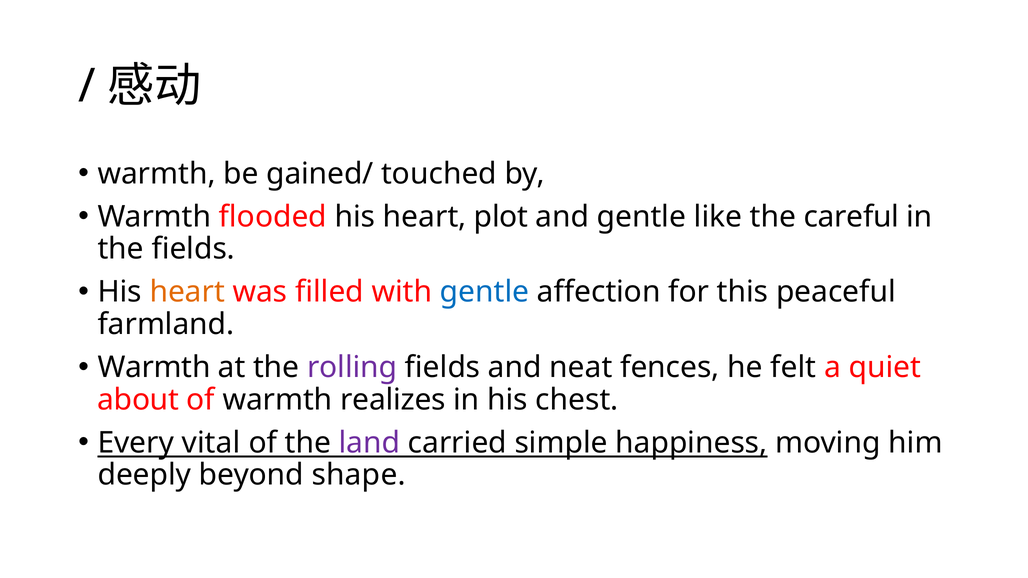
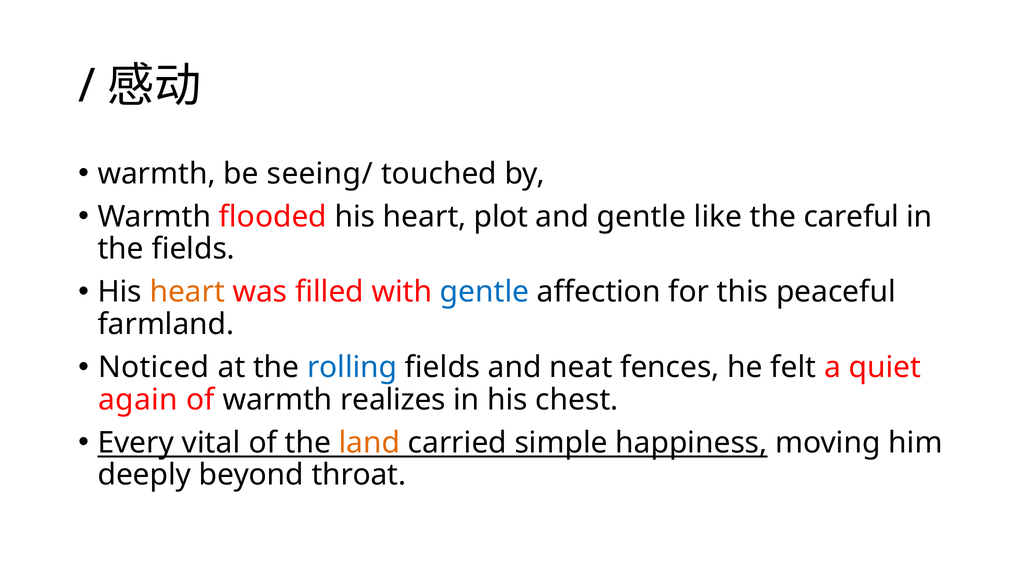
gained/: gained/ -> seeing/
Warmth at (154, 368): Warmth -> Noticed
rolling colour: purple -> blue
about: about -> again
land colour: purple -> orange
shape: shape -> throat
